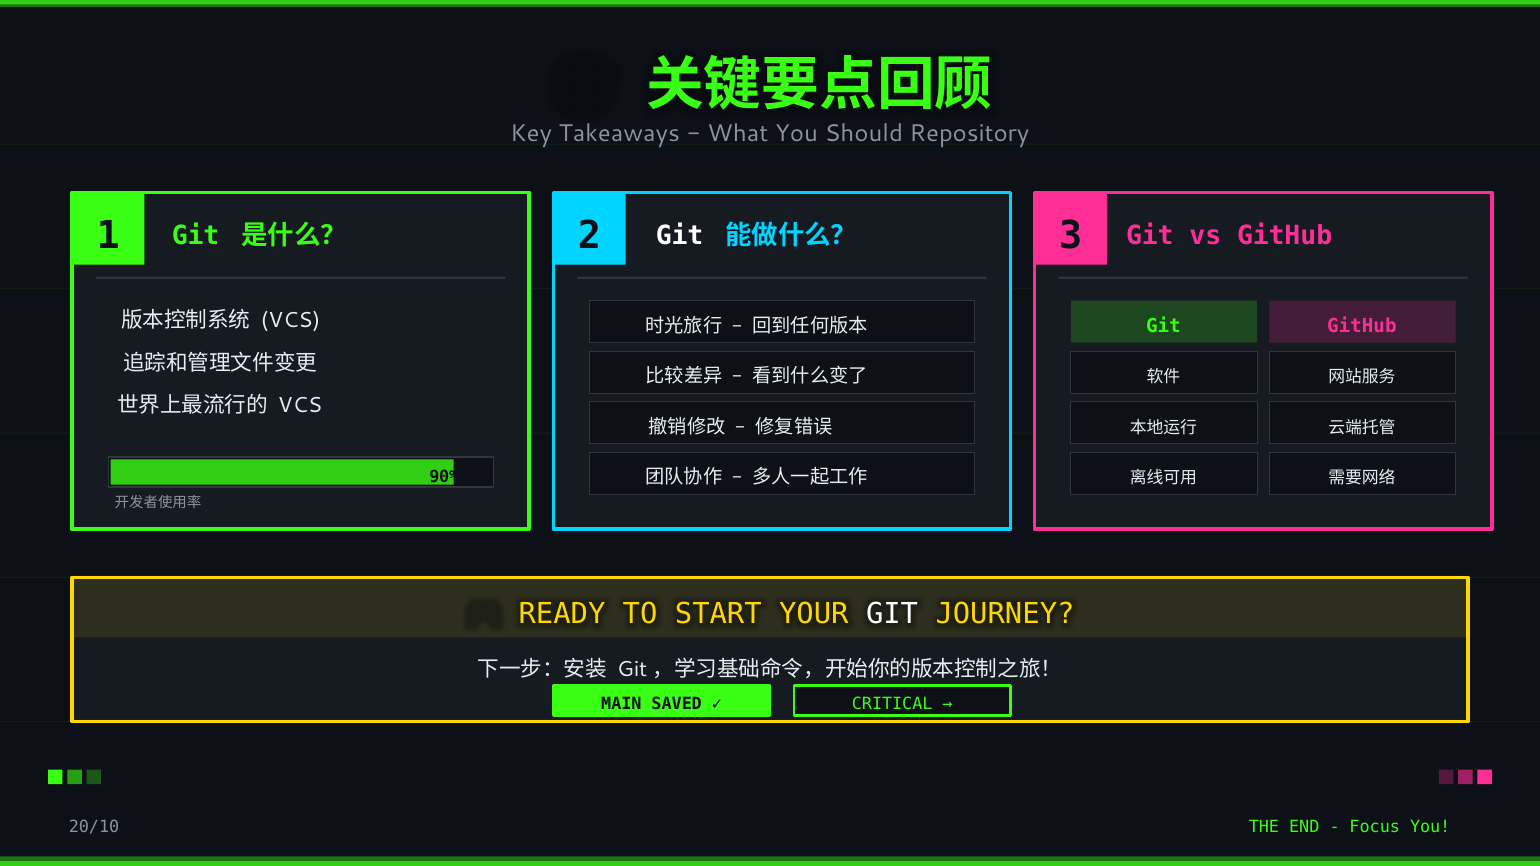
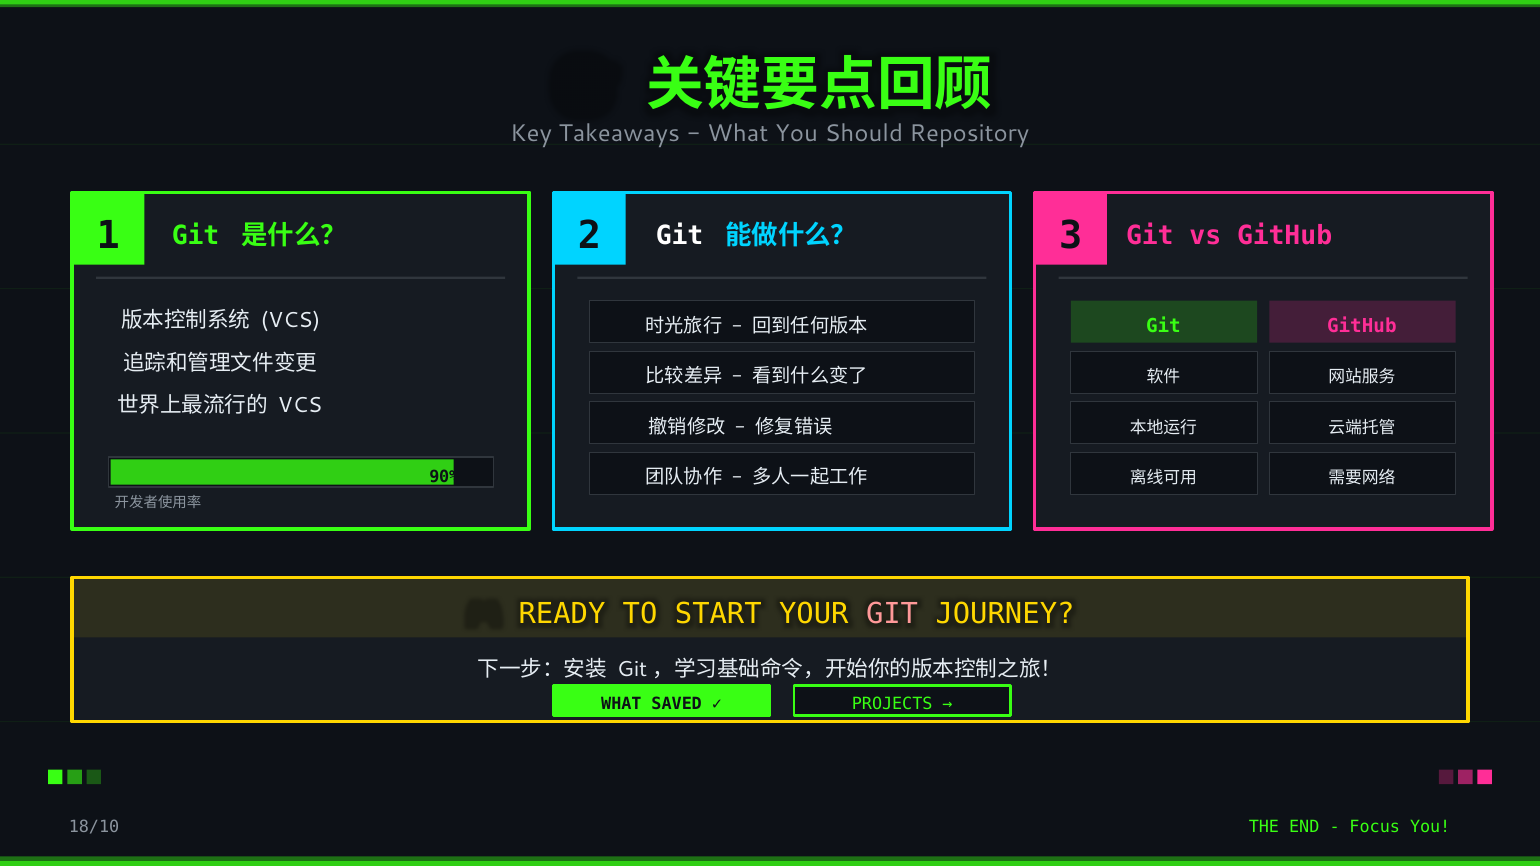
GIT at (892, 614) colour: white -> pink
MAIN at (621, 704): MAIN -> WHAT
CRITICAL: CRITICAL -> PROJECTS
20/10: 20/10 -> 18/10
